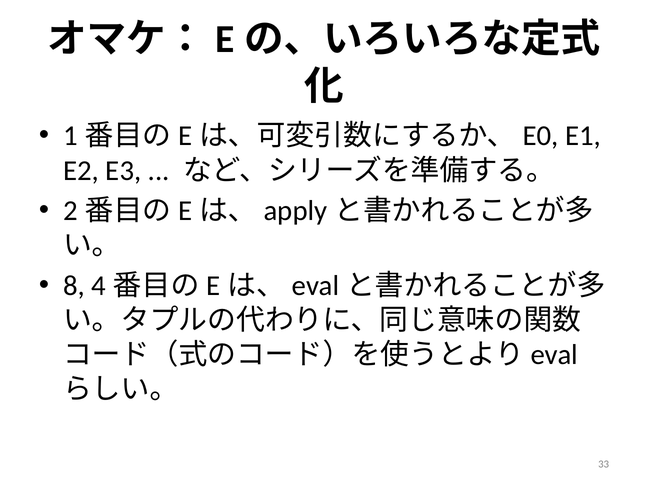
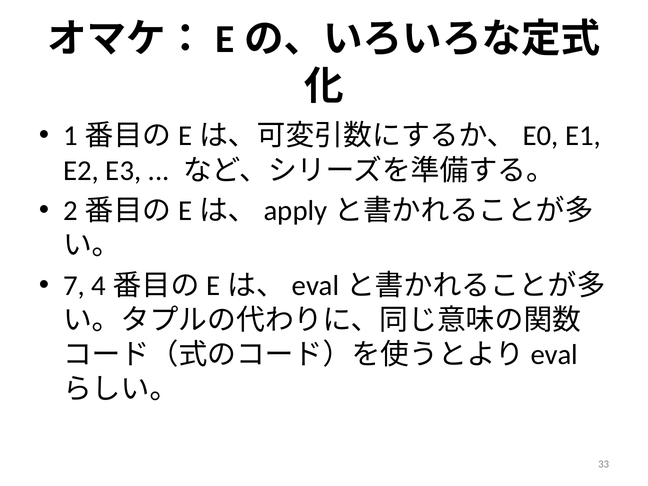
8: 8 -> 7
